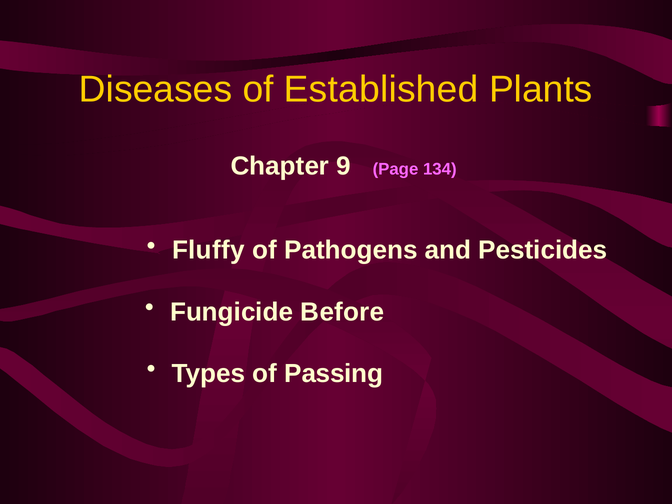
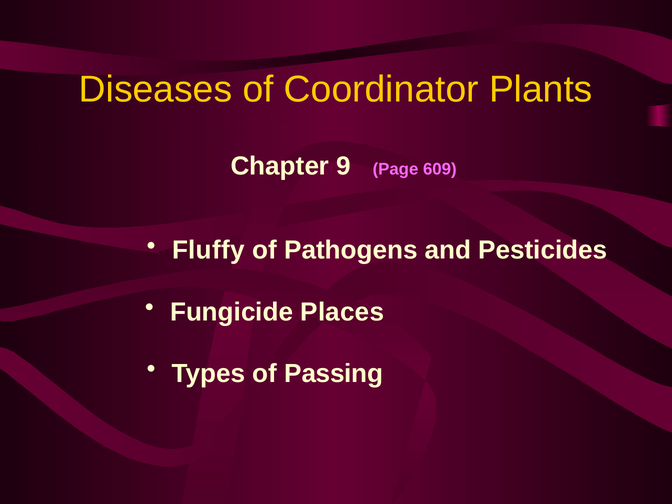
Established: Established -> Coordinator
134: 134 -> 609
Before: Before -> Places
